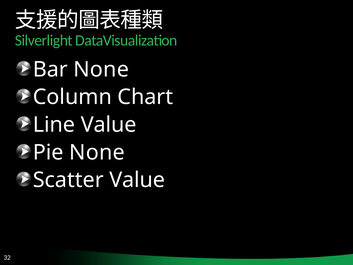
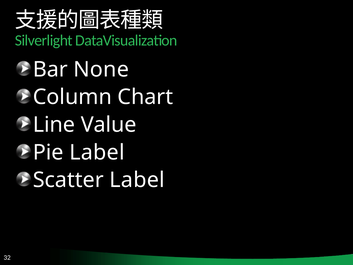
Pie None: None -> Label
Scatter Value: Value -> Label
